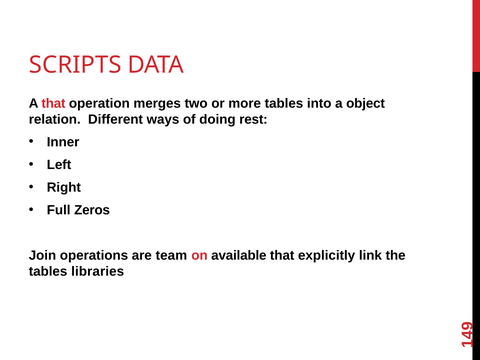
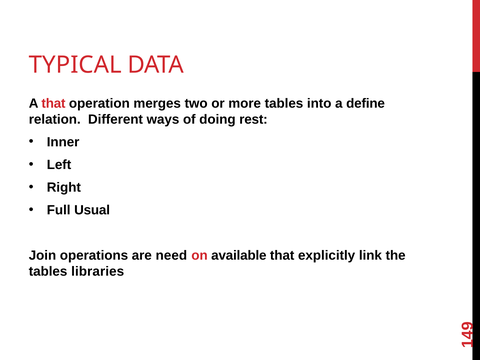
SCRIPTS: SCRIPTS -> TYPICAL
object: object -> define
Zeros: Zeros -> Usual
team: team -> need
